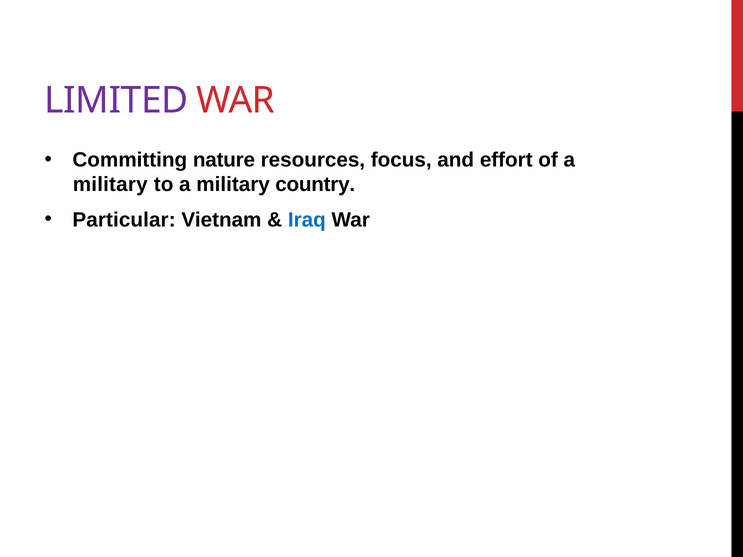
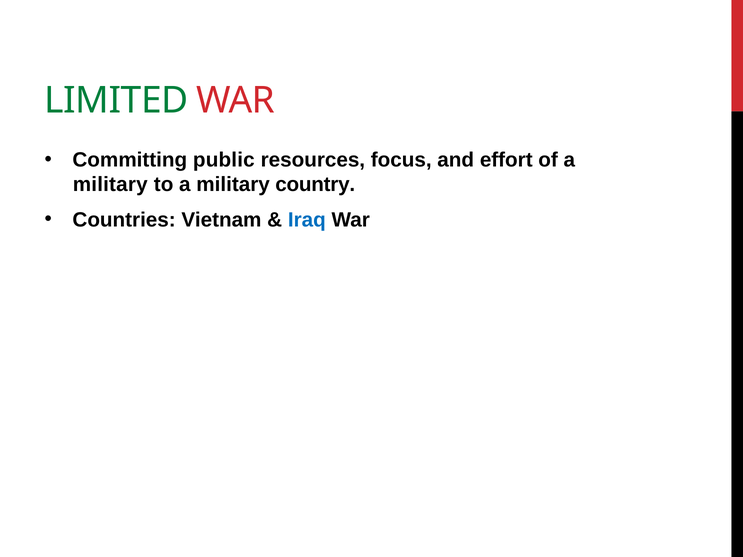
LIMITED colour: purple -> green
nature: nature -> public
Particular: Particular -> Countries
